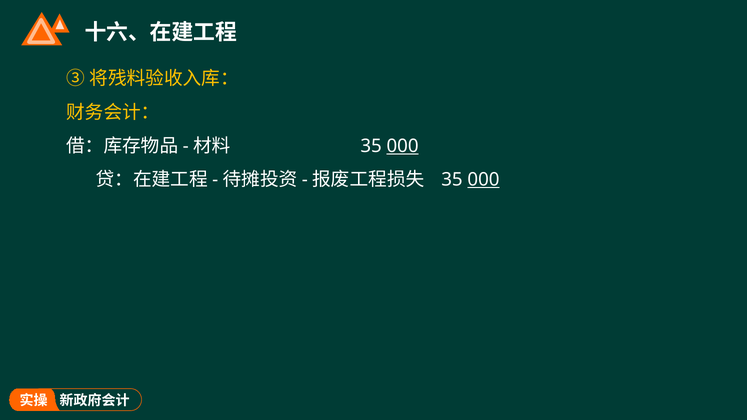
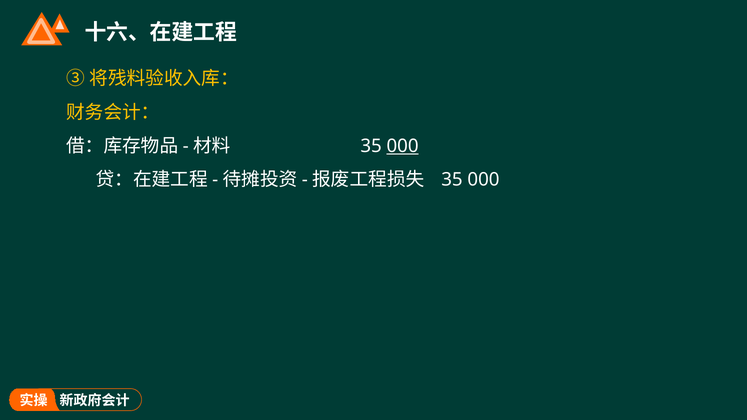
000 at (484, 180) underline: present -> none
